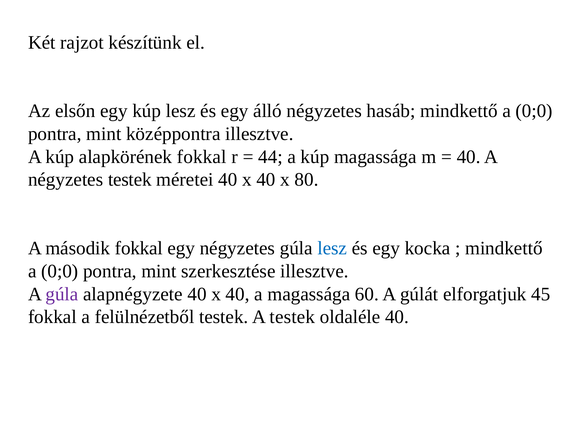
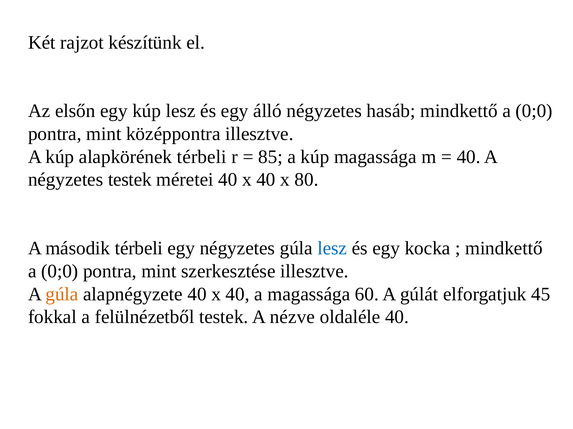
alapkörének fokkal: fokkal -> térbeli
44: 44 -> 85
második fokkal: fokkal -> térbeli
gúla at (62, 295) colour: purple -> orange
A testek: testek -> nézve
